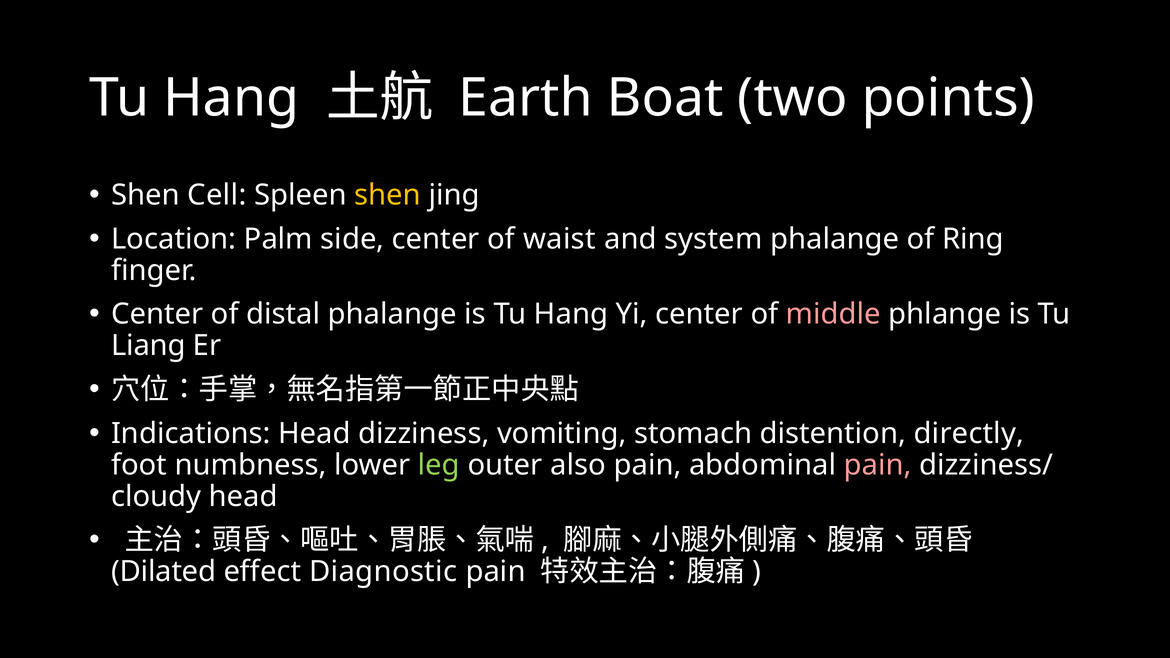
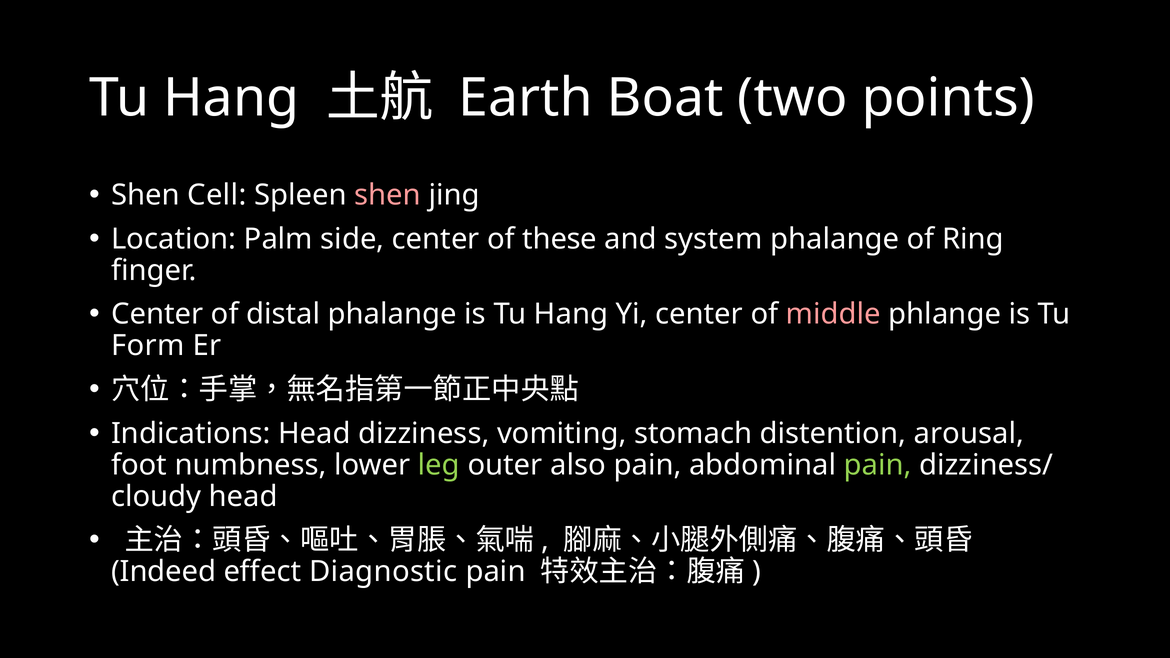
shen at (388, 195) colour: yellow -> pink
waist: waist -> these
Liang: Liang -> Form
directly: directly -> arousal
pain at (878, 465) colour: pink -> light green
Dilated: Dilated -> Indeed
